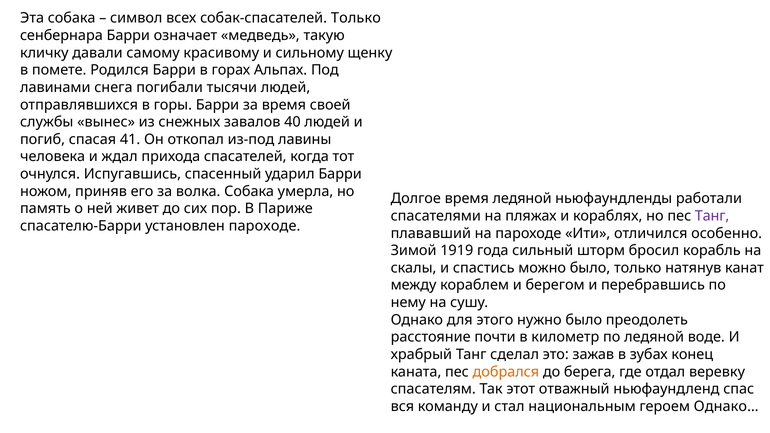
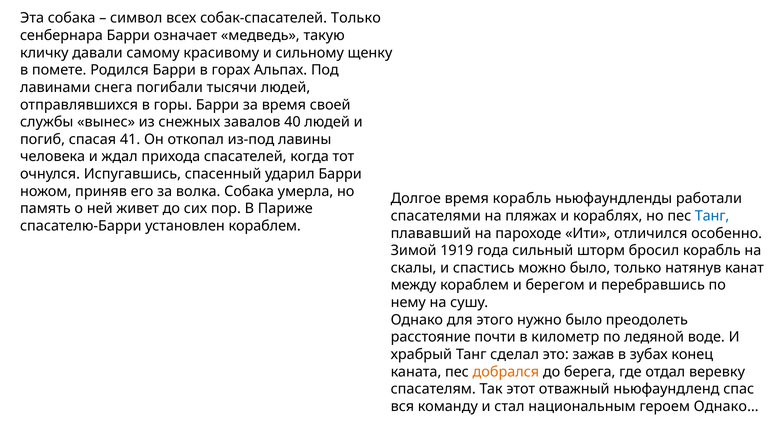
время ледяной: ледяной -> корабль
Танг at (712, 216) colour: purple -> blue
установлен пароходе: пароходе -> кораблем
